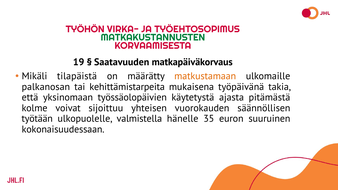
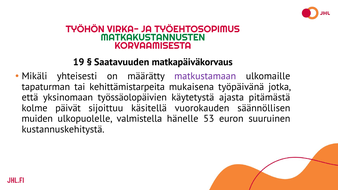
tilapäistä: tilapäistä -> yhteisesti
matkustamaan colour: orange -> purple
palkanosan: palkanosan -> tapaturman
takia: takia -> jotka
voivat: voivat -> päivät
yhteisen: yhteisen -> käsitellä
työtään: työtään -> muiden
35: 35 -> 53
kokonaisuudessaan: kokonaisuudessaan -> kustannuskehitystä
